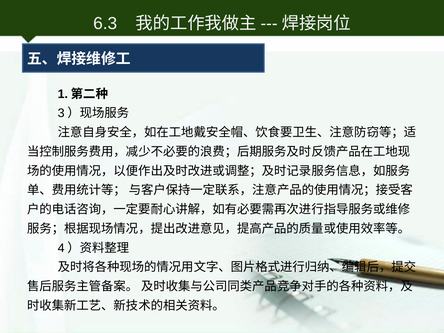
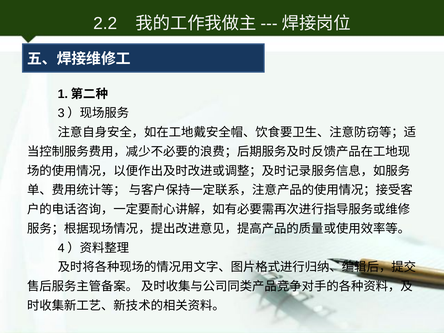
6.3: 6.3 -> 2.2
